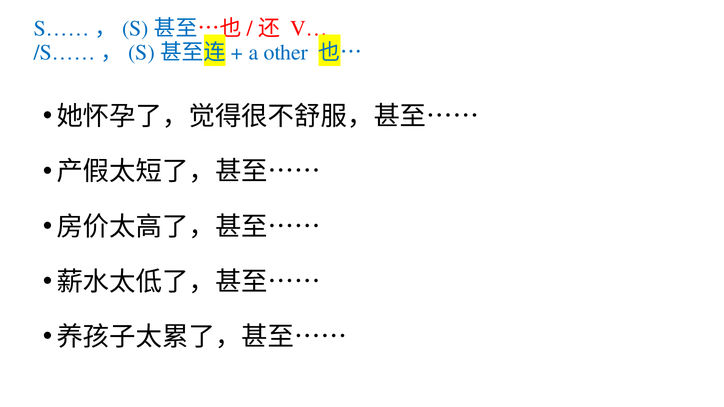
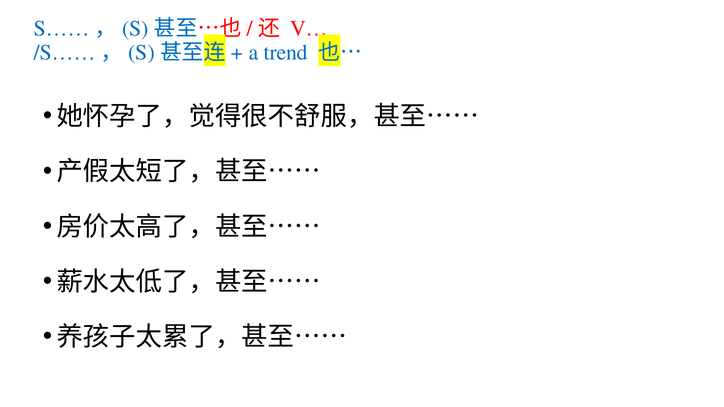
other: other -> trend
